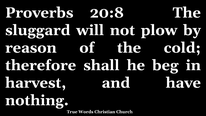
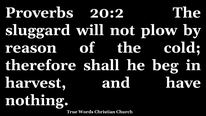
20:8: 20:8 -> 20:2
